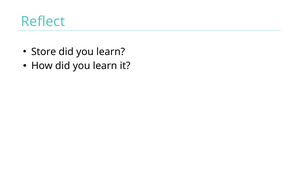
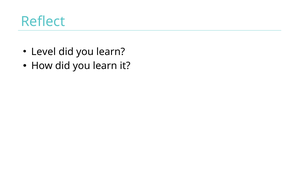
Store: Store -> Level
